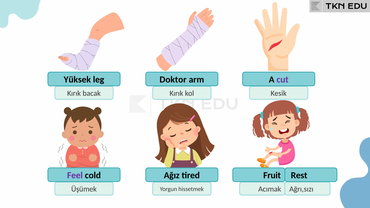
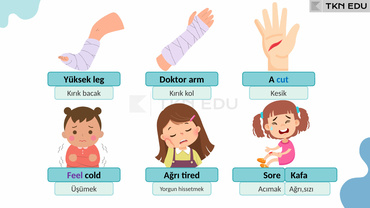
cut colour: purple -> blue
Ağız: Ağız -> Ağrı
Fruit: Fruit -> Sore
Rest: Rest -> Kafa
